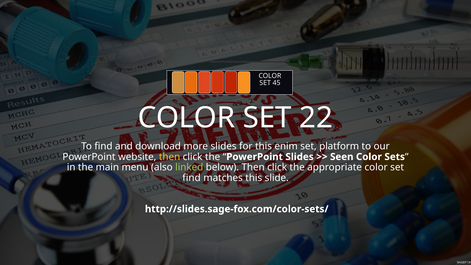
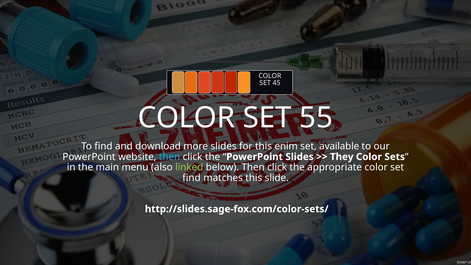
22: 22 -> 55
platform: platform -> available
then at (170, 157) colour: yellow -> light blue
Seen: Seen -> They
